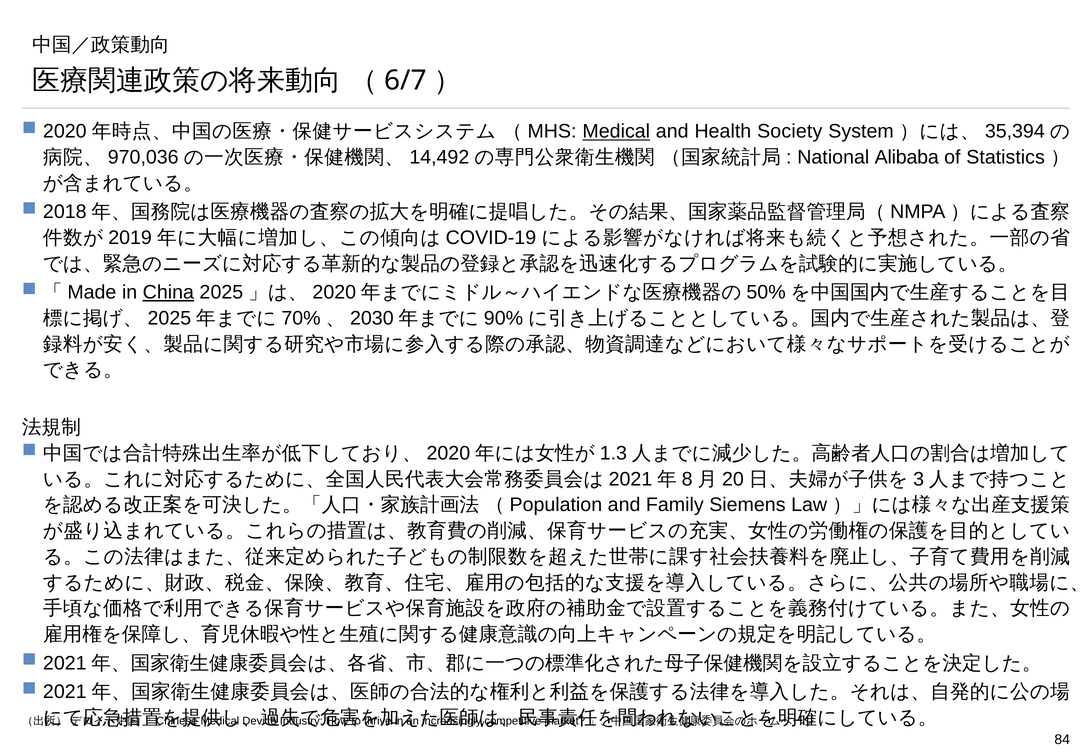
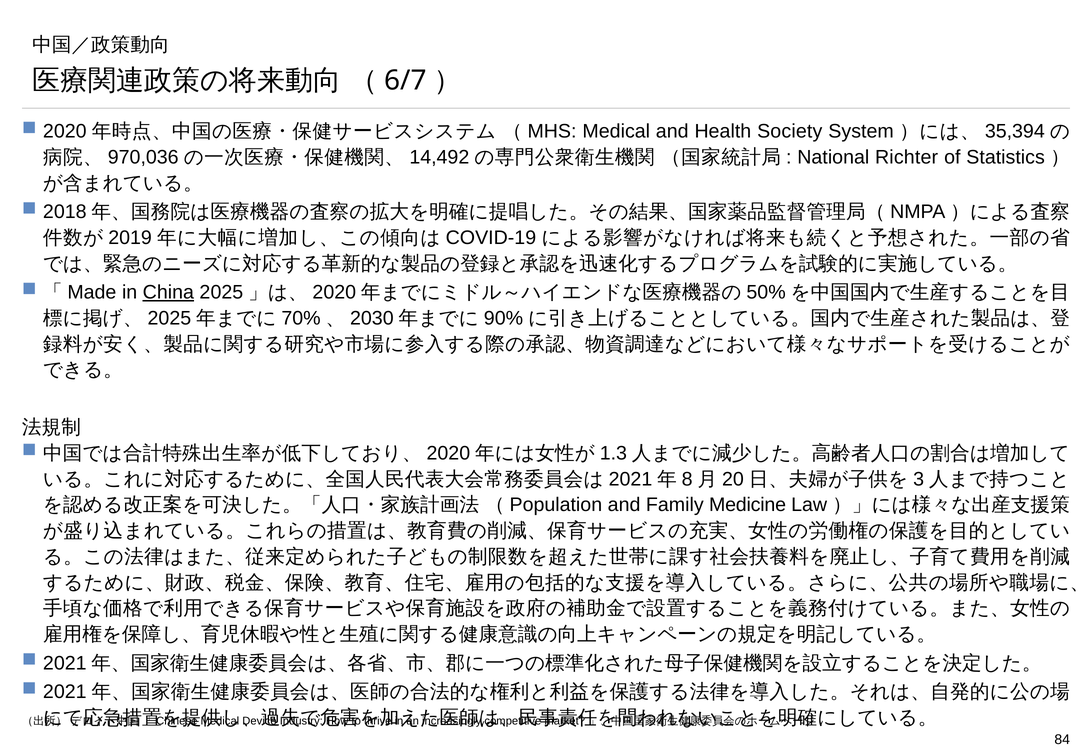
Medical at (616, 132) underline: present -> none
Alibaba: Alibaba -> Richter
Siemens: Siemens -> Medicine
